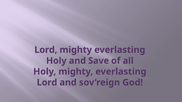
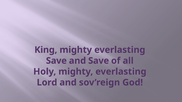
Lord at (46, 50): Lord -> King
Holy at (56, 61): Holy -> Save
